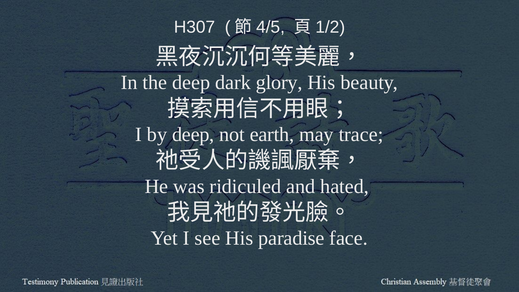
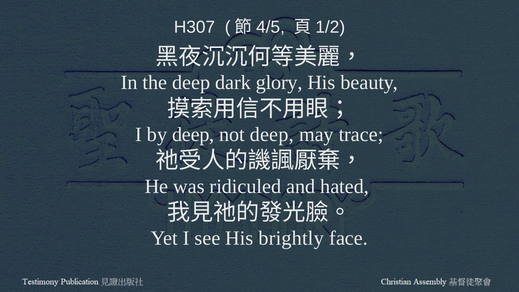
not earth: earth -> deep
paradise: paradise -> brightly
